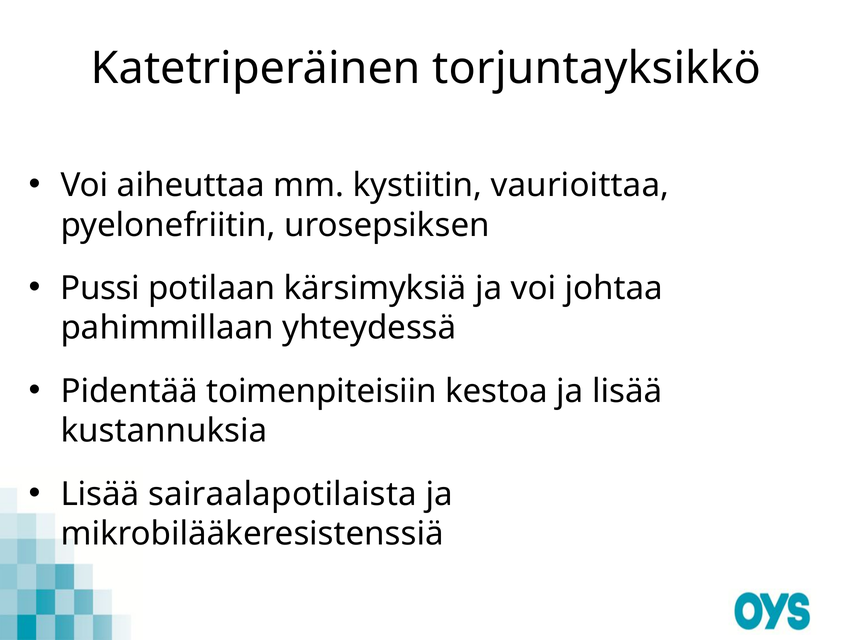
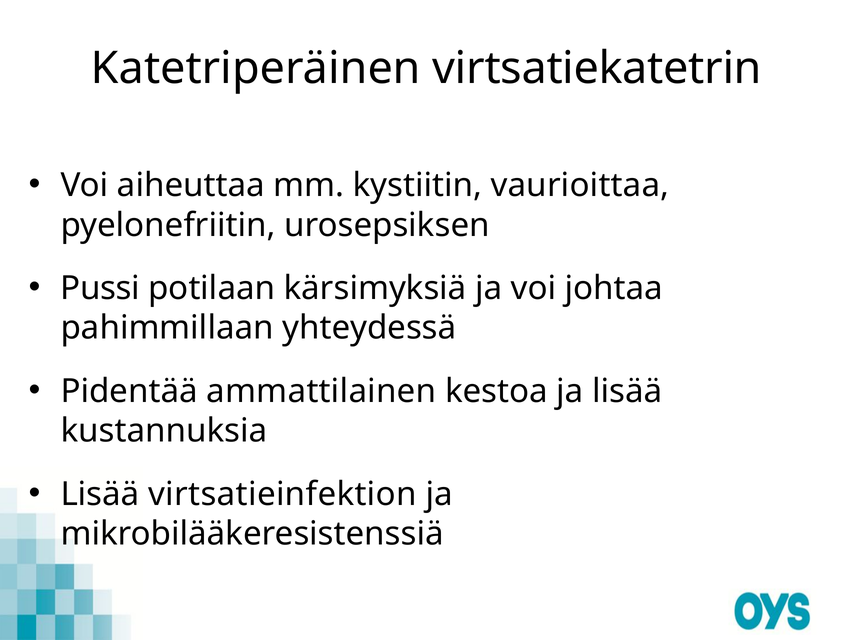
torjuntayksikkö: torjuntayksikkö -> virtsatiekatetrin
toimenpiteisiin: toimenpiteisiin -> ammattilainen
sairaalapotilaista: sairaalapotilaista -> virtsatieinfektion
